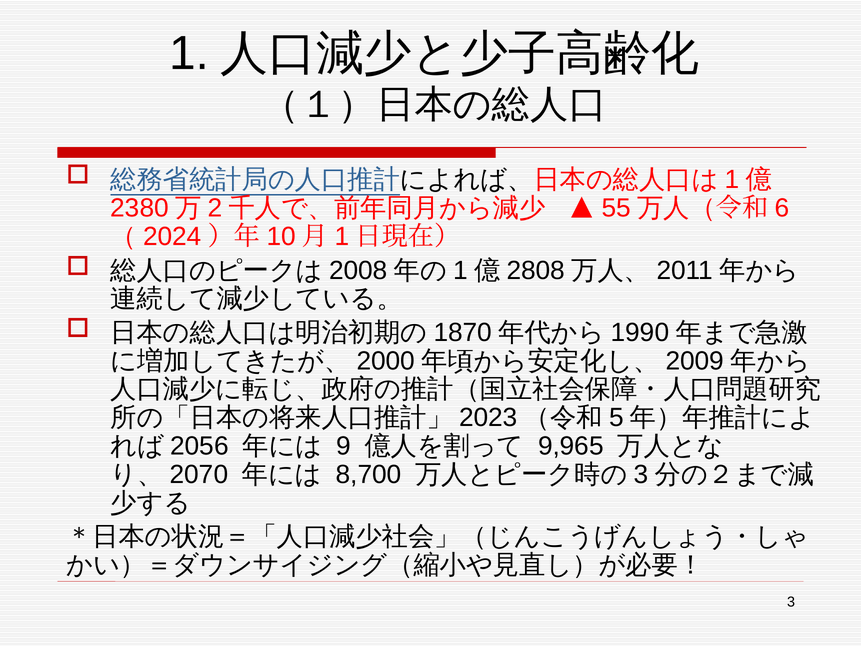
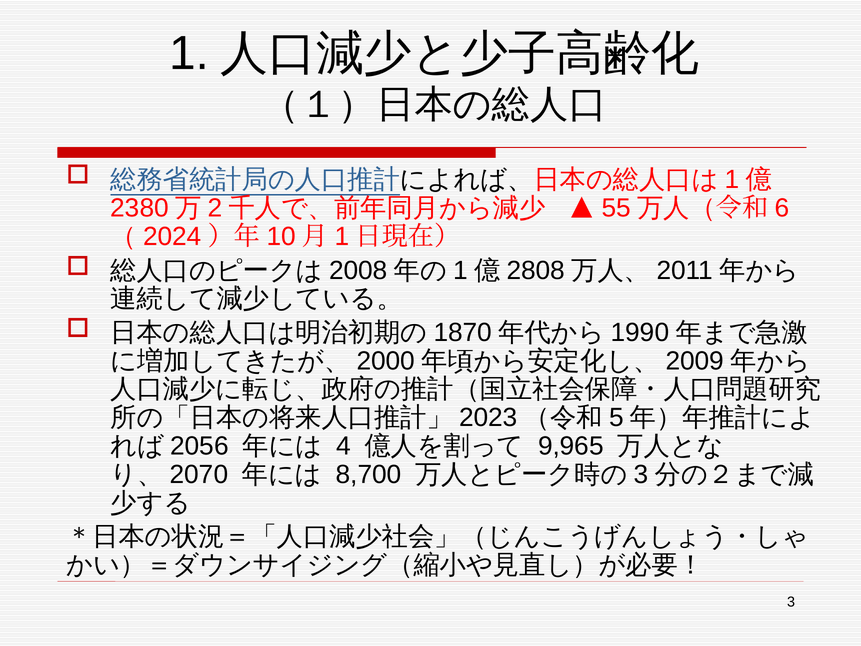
9: 9 -> 4
